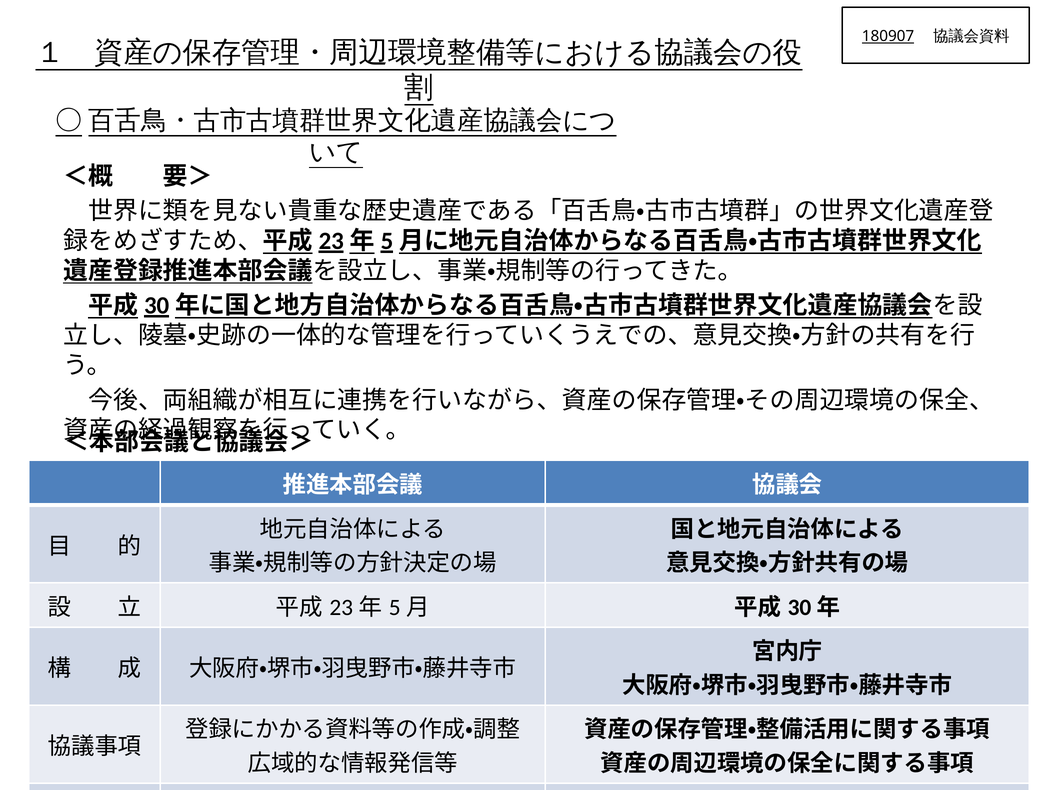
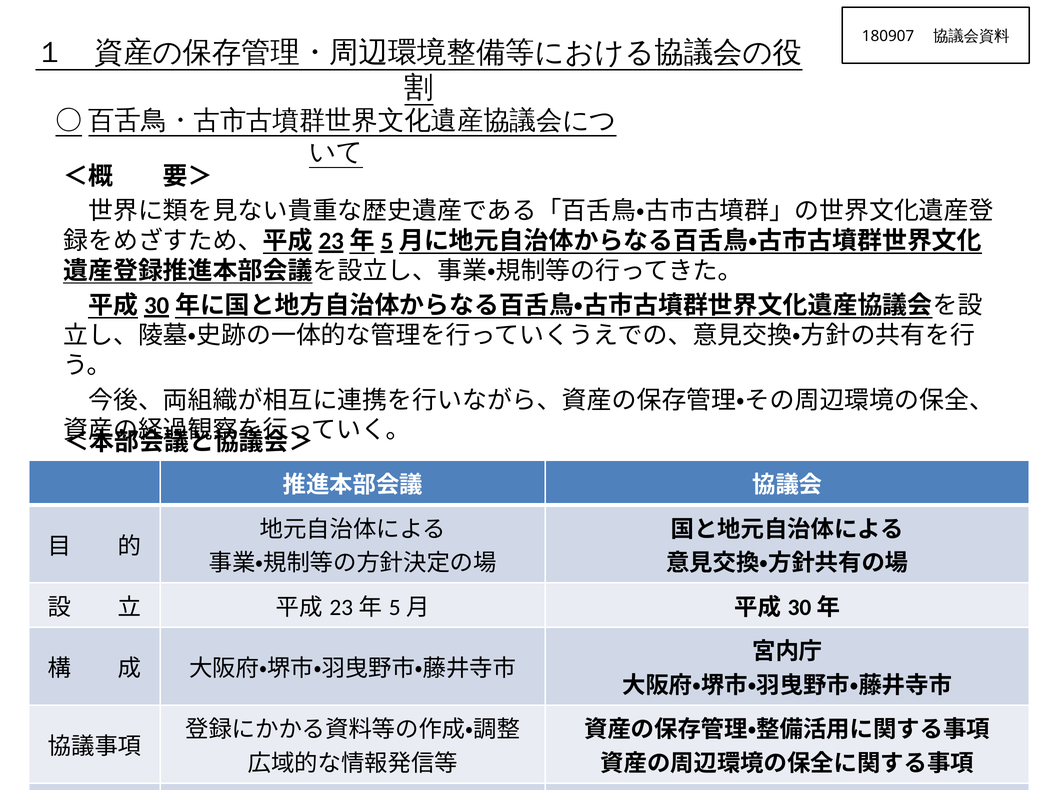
180907 underline: present -> none
